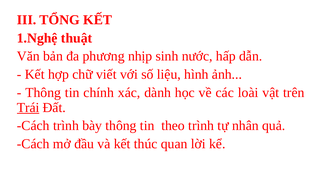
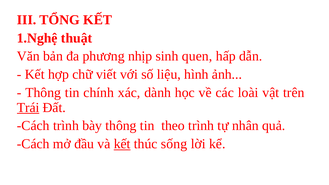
nước: nước -> quen
kết at (122, 144) underline: none -> present
quan: quan -> sống
